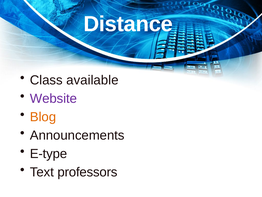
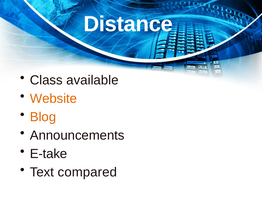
Website colour: purple -> orange
E-type: E-type -> E-take
professors: professors -> compared
